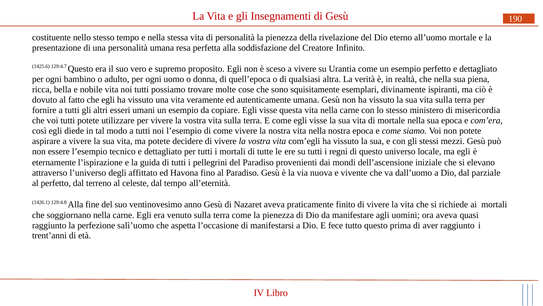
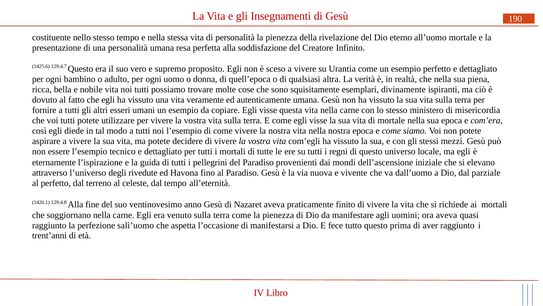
affittato: affittato -> rivedute
